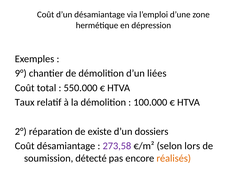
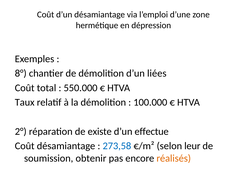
9°: 9° -> 8°
dossiers: dossiers -> effectue
273,58 colour: purple -> blue
lors: lors -> leur
détecté: détecté -> obtenir
